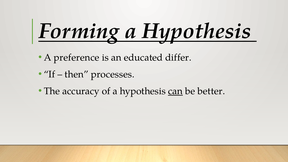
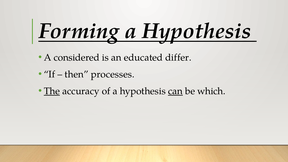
preference: preference -> considered
The underline: none -> present
better: better -> which
